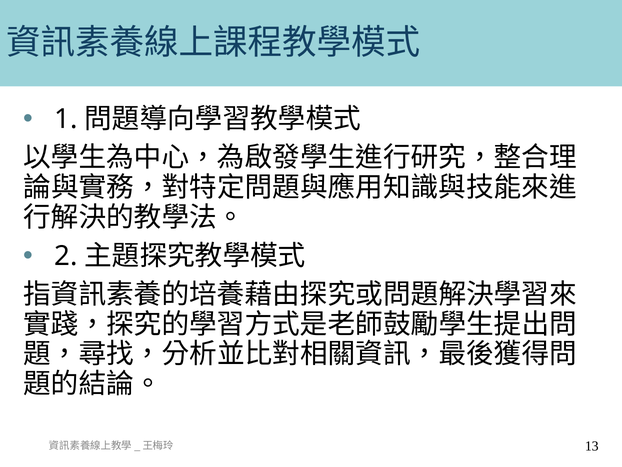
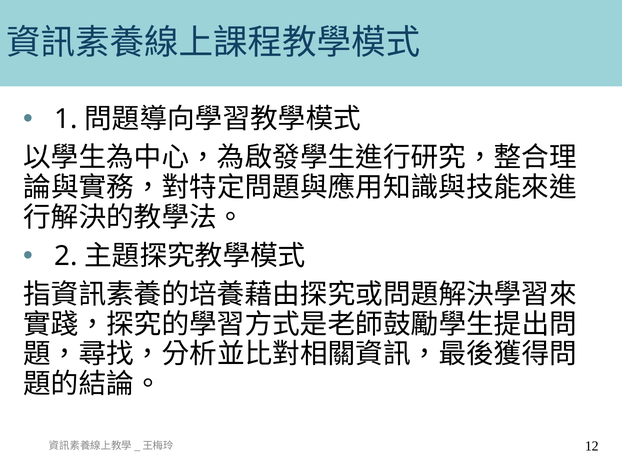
13: 13 -> 12
